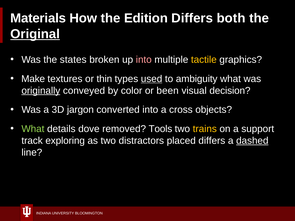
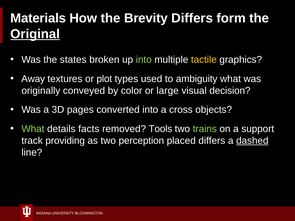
Edition: Edition -> Brevity
both: both -> form
into at (144, 60) colour: pink -> light green
Make: Make -> Away
thin: thin -> plot
used underline: present -> none
originally underline: present -> none
been: been -> large
jargon: jargon -> pages
dove: dove -> facts
trains colour: yellow -> light green
exploring: exploring -> providing
distractors: distractors -> perception
